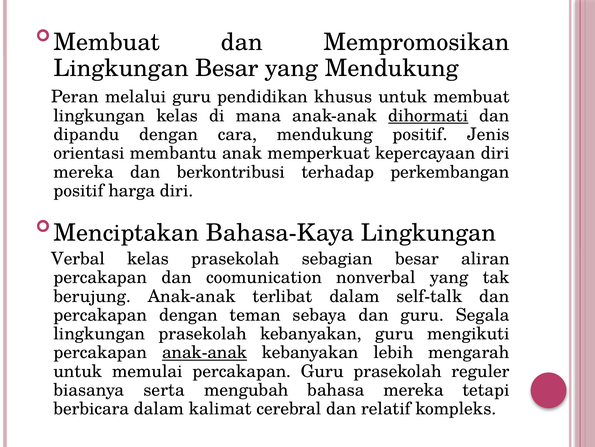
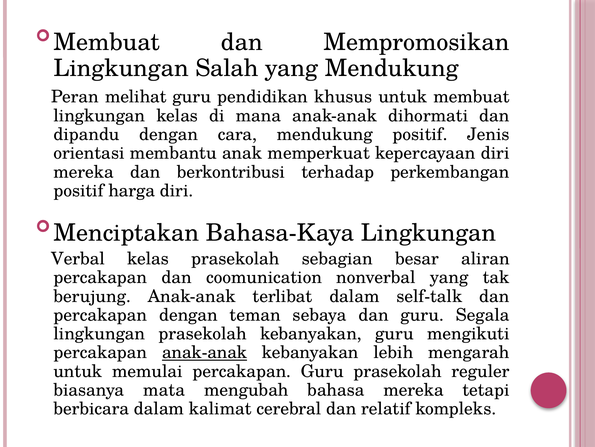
Lingkungan Besar: Besar -> Salah
melalui: melalui -> melihat
dihormati underline: present -> none
serta: serta -> mata
